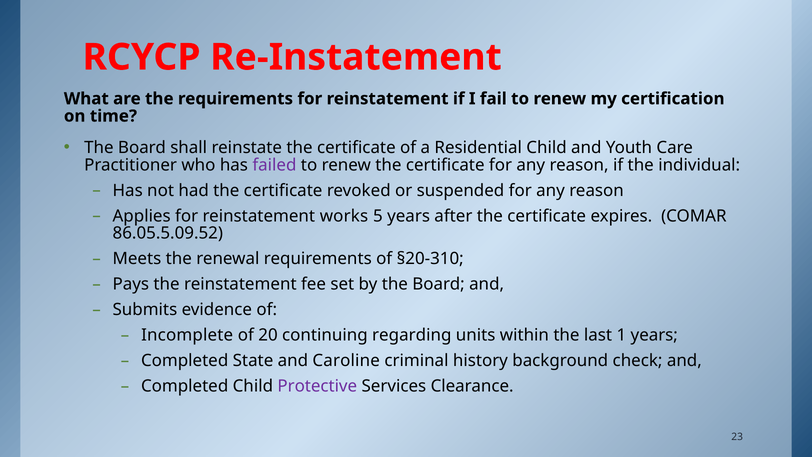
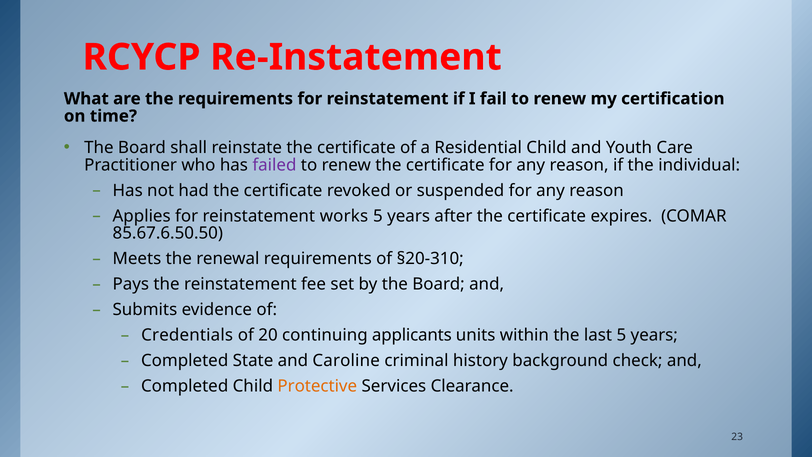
86.05.5.09.52: 86.05.5.09.52 -> 85.67.6.50.50
Incomplete: Incomplete -> Credentials
regarding: regarding -> applicants
last 1: 1 -> 5
Protective colour: purple -> orange
